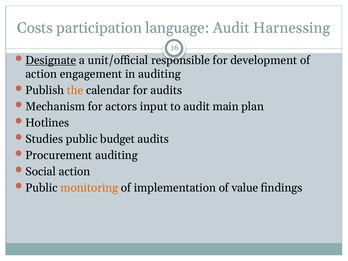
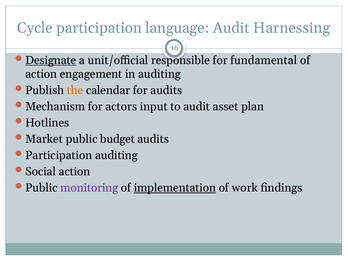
Costs: Costs -> Cycle
development: development -> fundamental
main: main -> asset
Studies: Studies -> Market
Procurement at (59, 155): Procurement -> Participation
monitoring colour: orange -> purple
implementation underline: none -> present
value: value -> work
